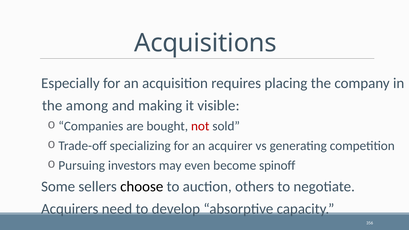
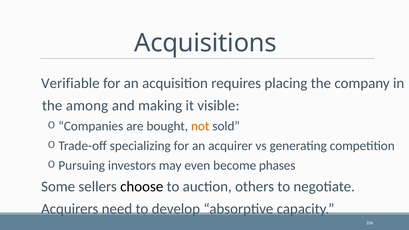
Especially: Especially -> Verifiable
not colour: red -> orange
spinoff: spinoff -> phases
